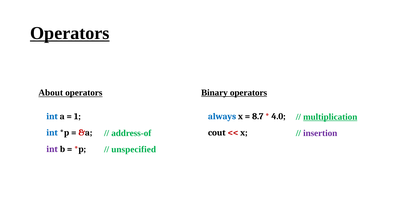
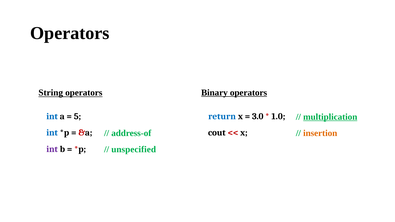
Operators at (70, 33) underline: present -> none
About: About -> String
1: 1 -> 5
always: always -> return
8.7: 8.7 -> 3.0
4.0: 4.0 -> 1.0
insertion colour: purple -> orange
